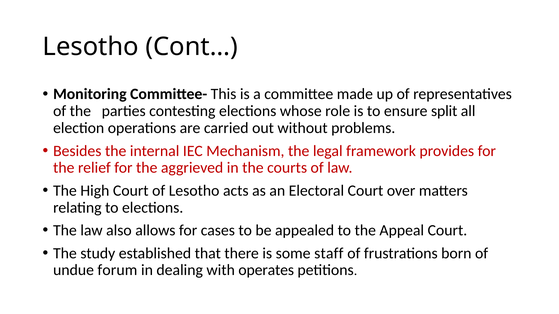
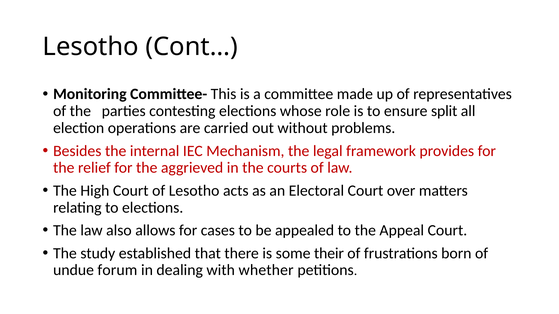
staff: staff -> their
operates: operates -> whether
